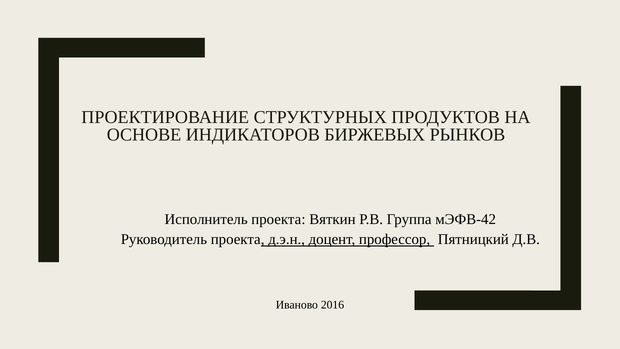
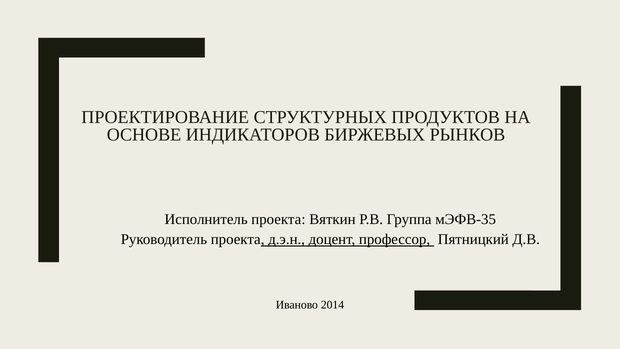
мЭФВ-42: мЭФВ-42 -> мЭФВ-35
2016: 2016 -> 2014
